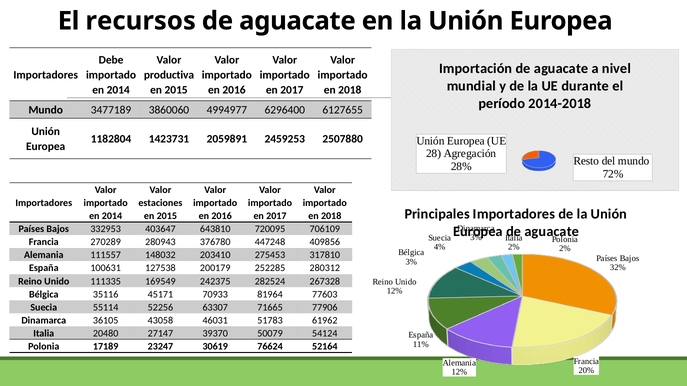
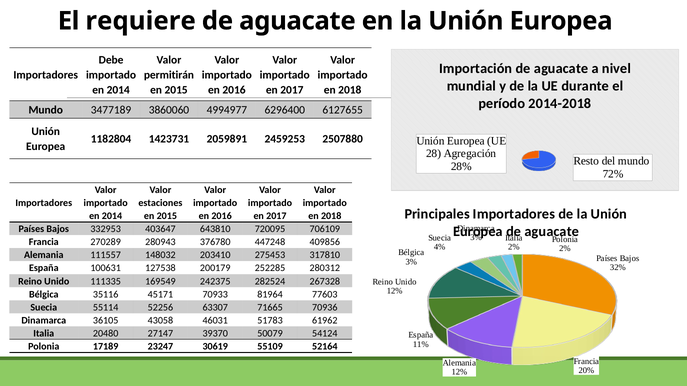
recursos: recursos -> requiere
productiva: productiva -> permitirán
77906: 77906 -> 70936
76624: 76624 -> 55109
